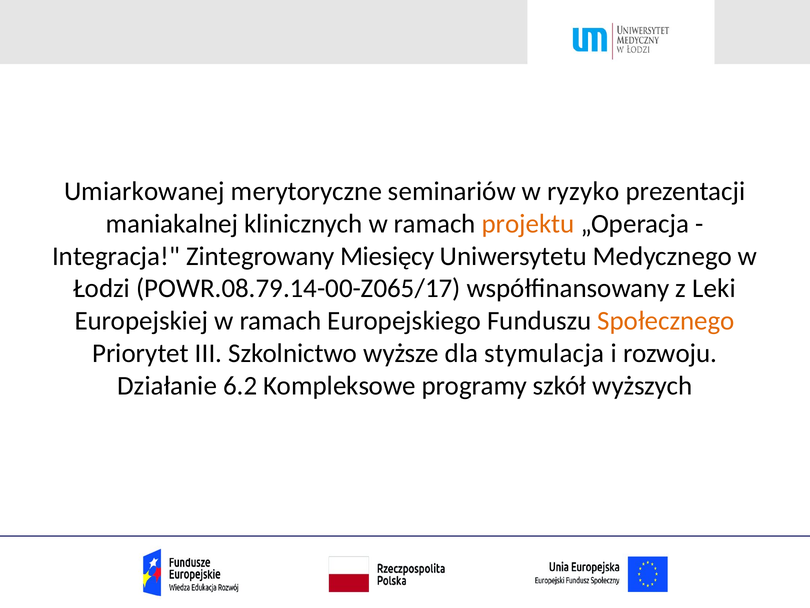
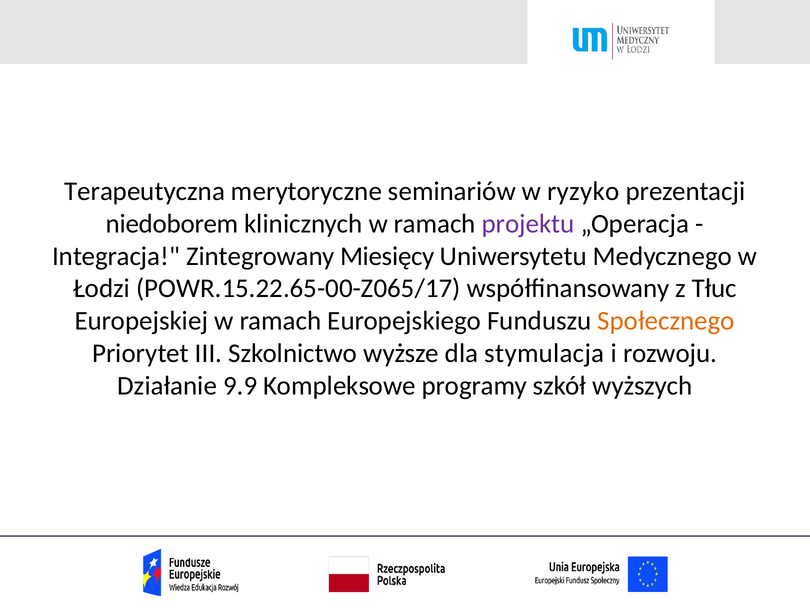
Umiarkowanej: Umiarkowanej -> Terapeutyczna
maniakalnej: maniakalnej -> niedoborem
projektu colour: orange -> purple
POWR.08.79.14-00-Z065/17: POWR.08.79.14-00-Z065/17 -> POWR.15.22.65-00-Z065/17
Leki: Leki -> Tłuc
6.2: 6.2 -> 9.9
